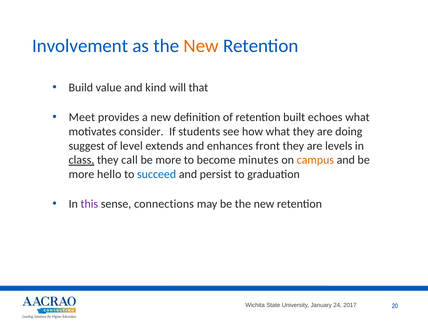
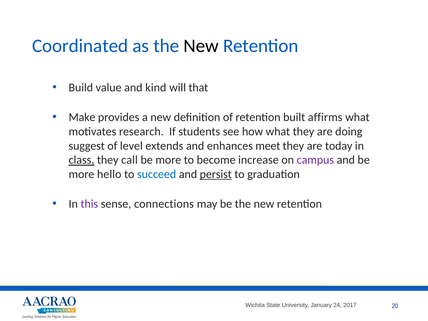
Involvement: Involvement -> Coordinated
New at (201, 46) colour: orange -> black
Meet: Meet -> Make
echoes: echoes -> affirms
consider: consider -> research
front: front -> meet
levels: levels -> today
minutes: minutes -> increase
campus colour: orange -> purple
persist underline: none -> present
